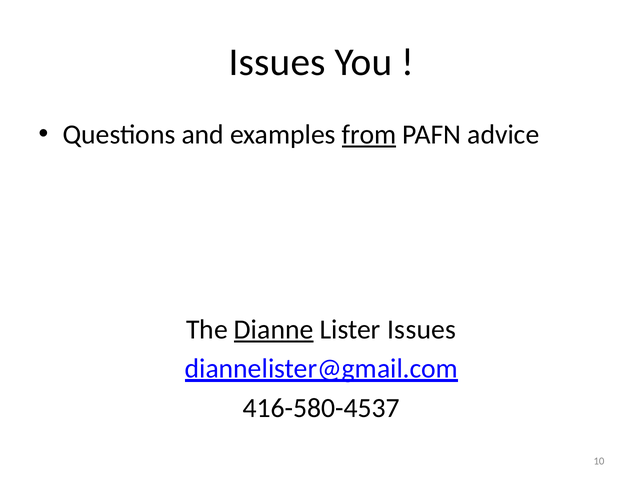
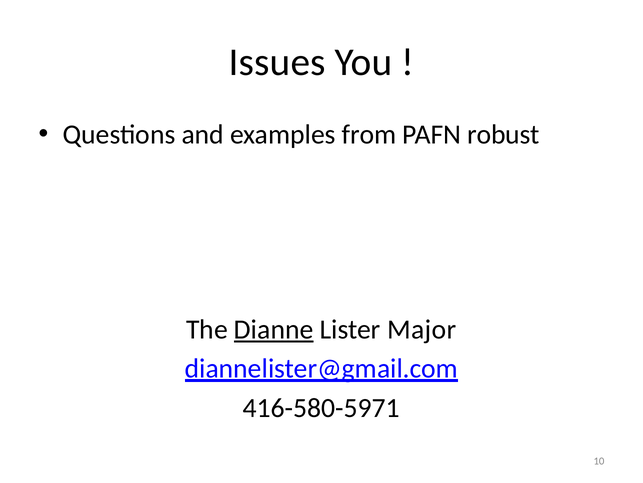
from underline: present -> none
advice: advice -> robust
Lister Issues: Issues -> Major
416-580-4537: 416-580-4537 -> 416-580-5971
